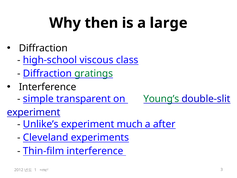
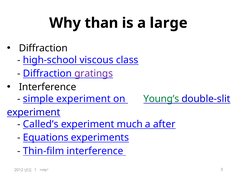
then: then -> than
gratings colour: green -> purple
simple transparent: transparent -> experiment
Unlike’s: Unlike’s -> Called’s
Cleveland: Cleveland -> Equations
